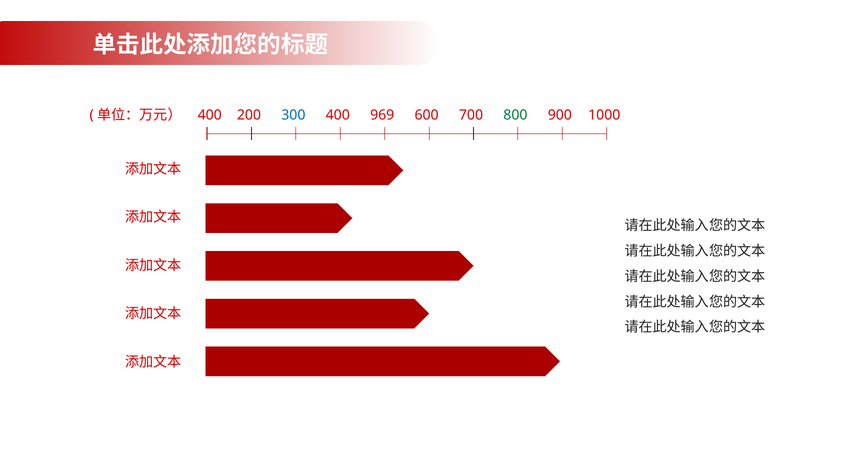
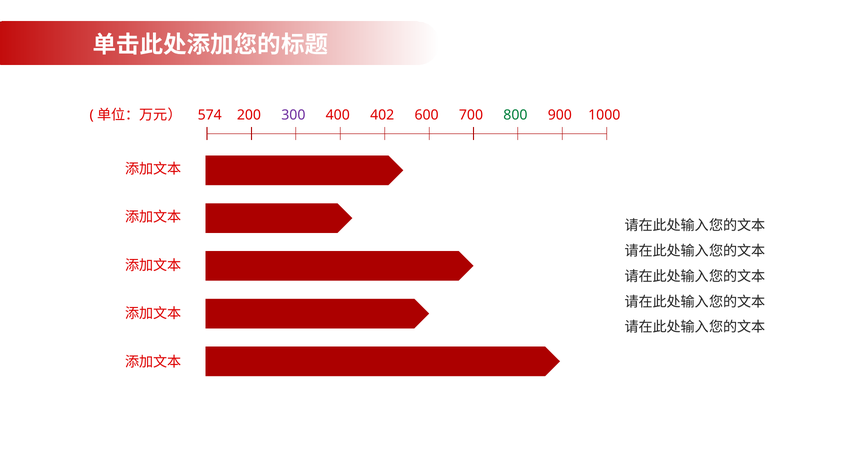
400 at (210, 115): 400 -> 574
300 colour: blue -> purple
969: 969 -> 402
